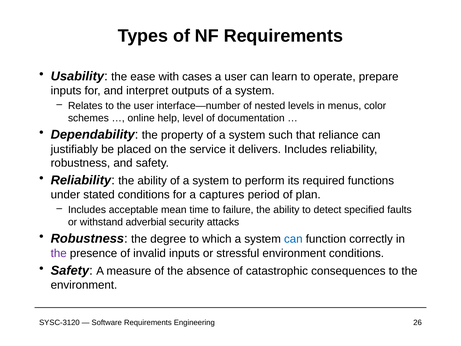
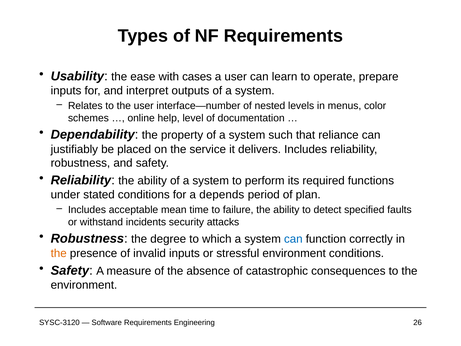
captures: captures -> depends
adverbial: adverbial -> incidents
the at (59, 253) colour: purple -> orange
